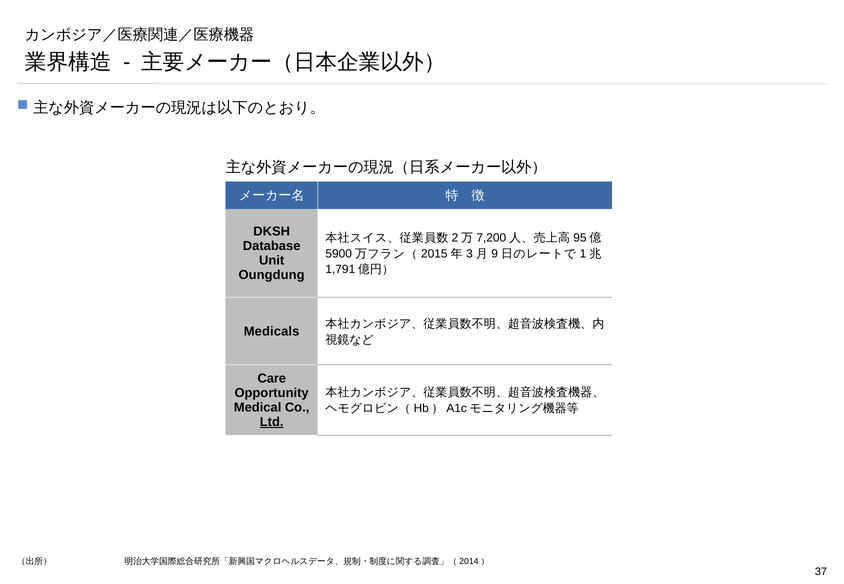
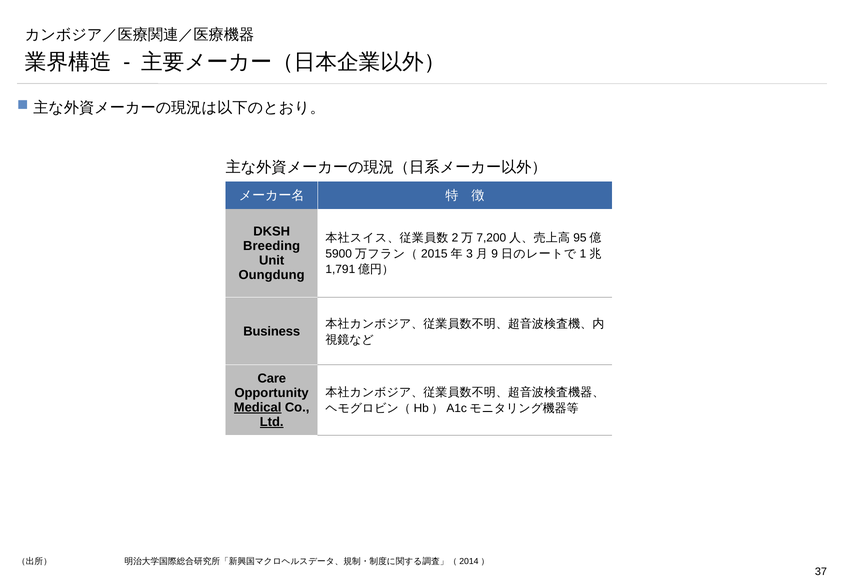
Database: Database -> Breeding
Medicals: Medicals -> Business
Medical underline: none -> present
